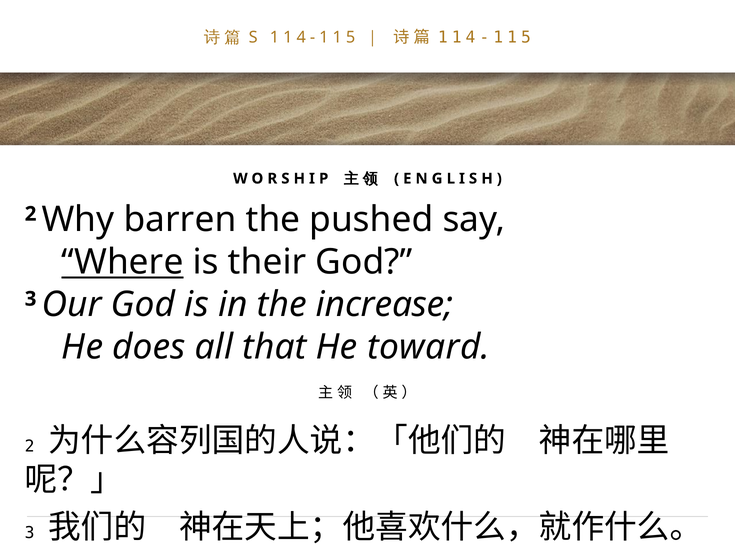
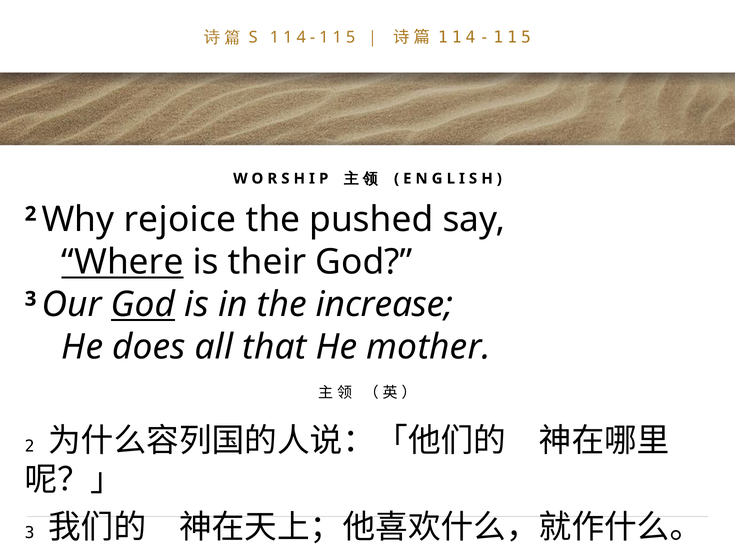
barren: barren -> rejoice
God at (143, 304) underline: none -> present
toward: toward -> mother
